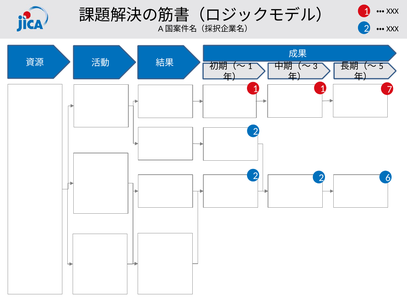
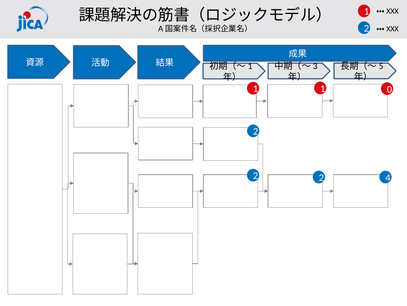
7: 7 -> 0
6: 6 -> 4
